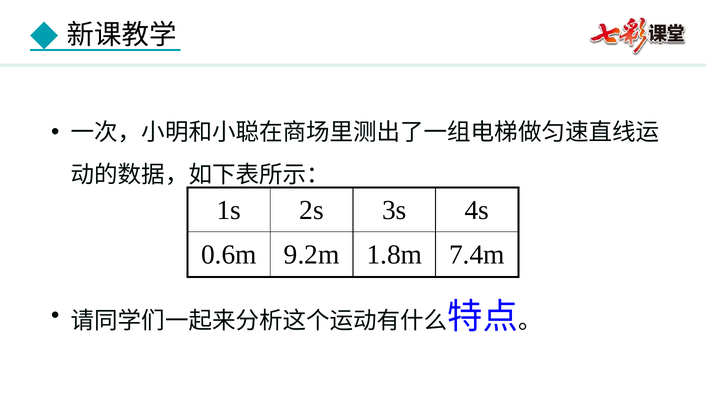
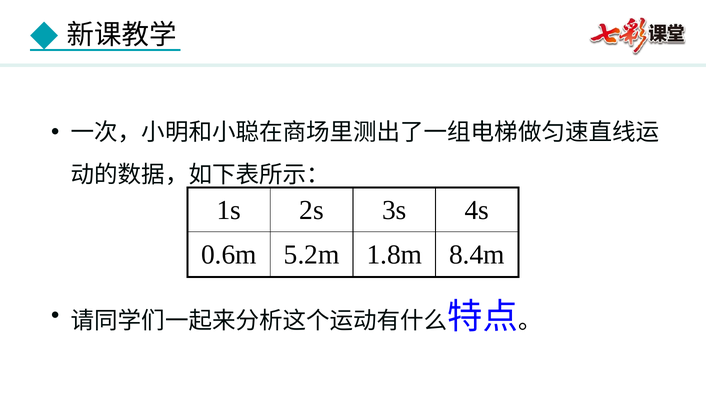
9.2m: 9.2m -> 5.2m
7.4m: 7.4m -> 8.4m
